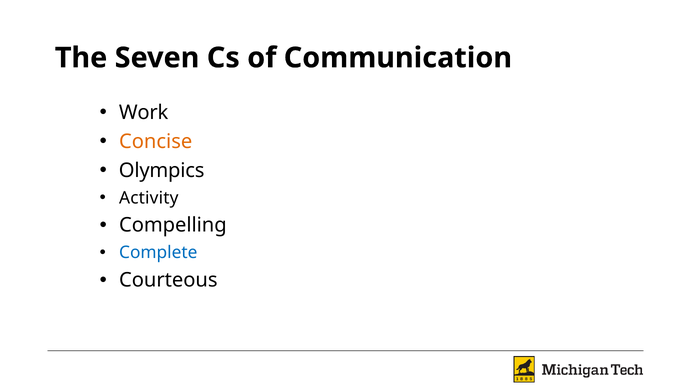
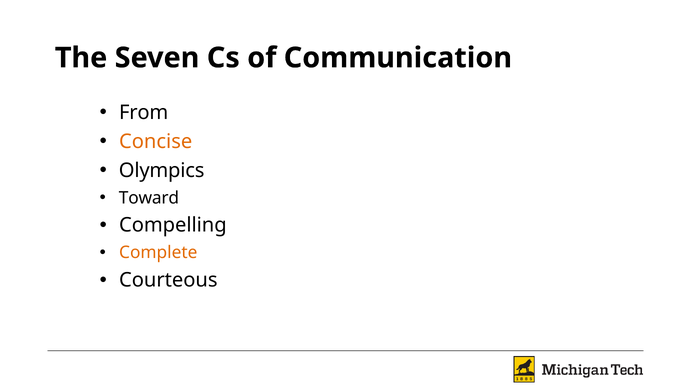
Work: Work -> From
Activity: Activity -> Toward
Complete colour: blue -> orange
